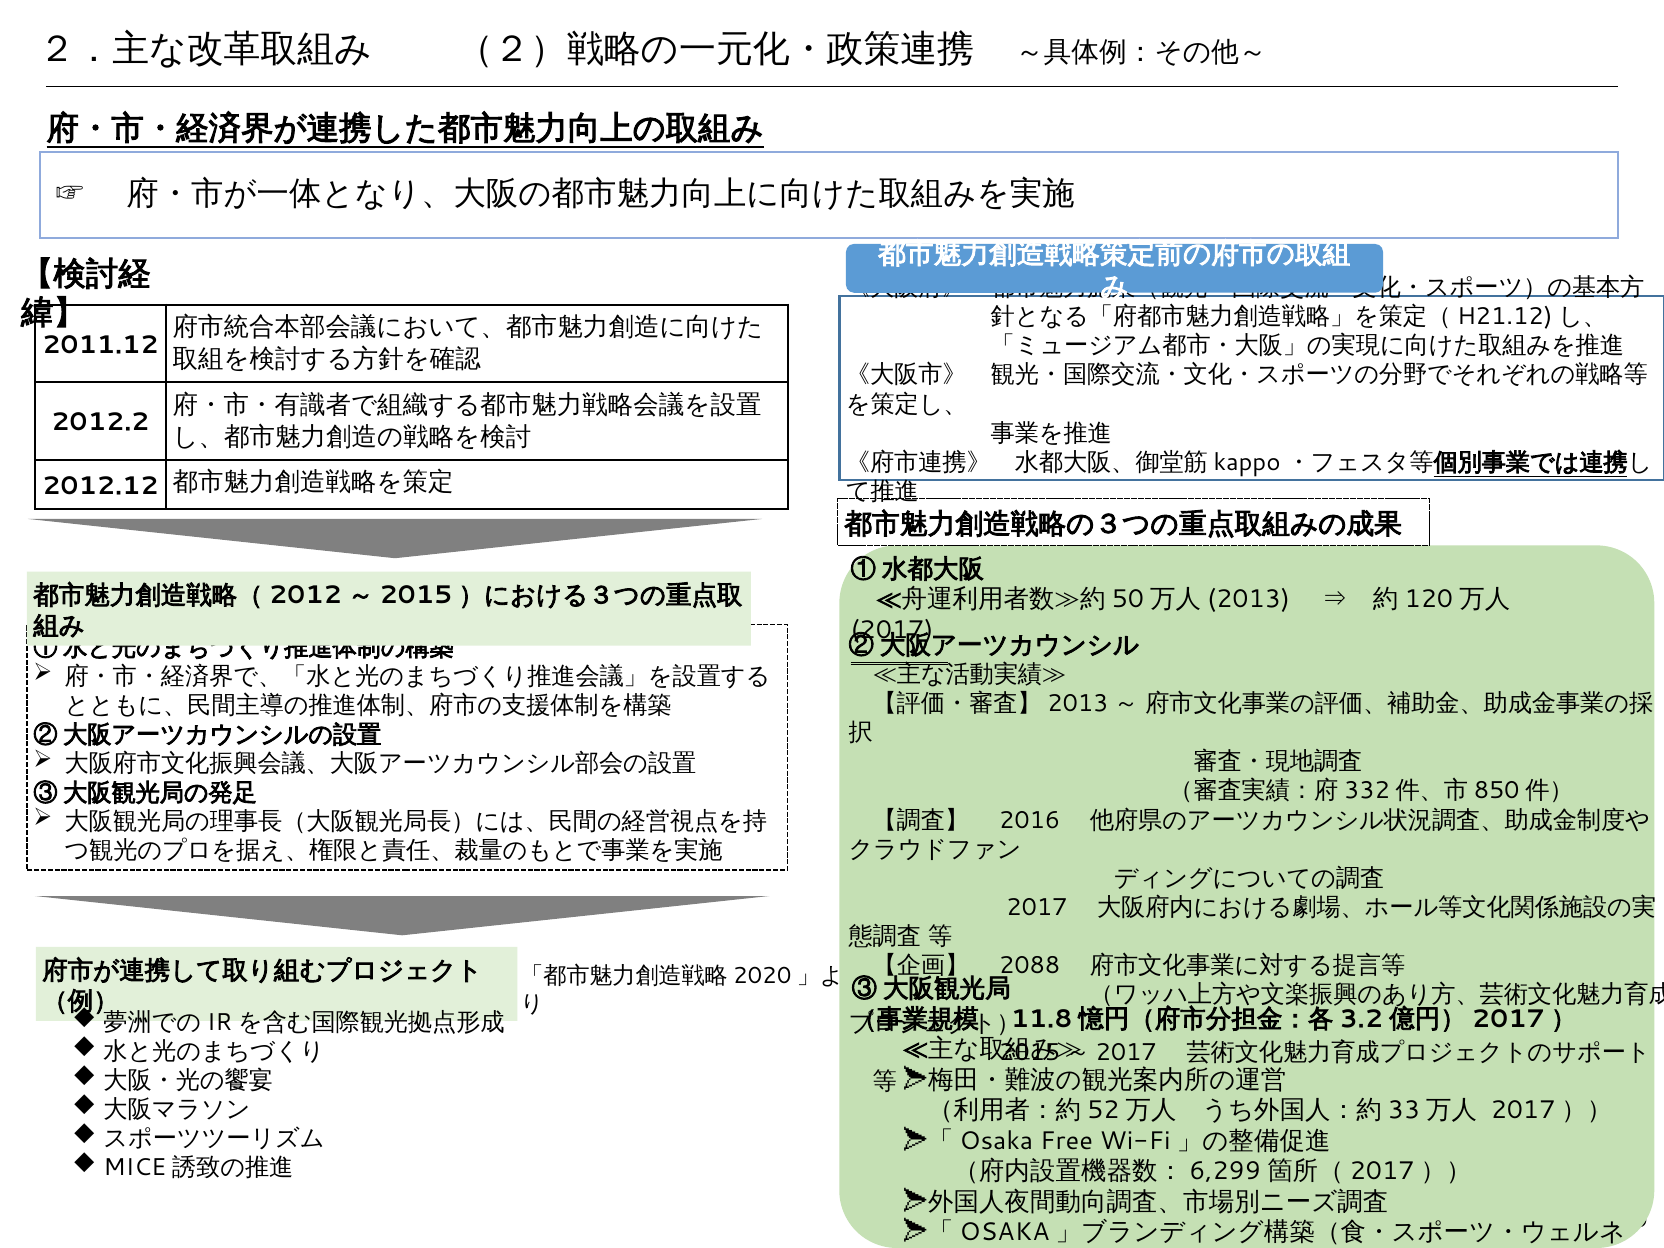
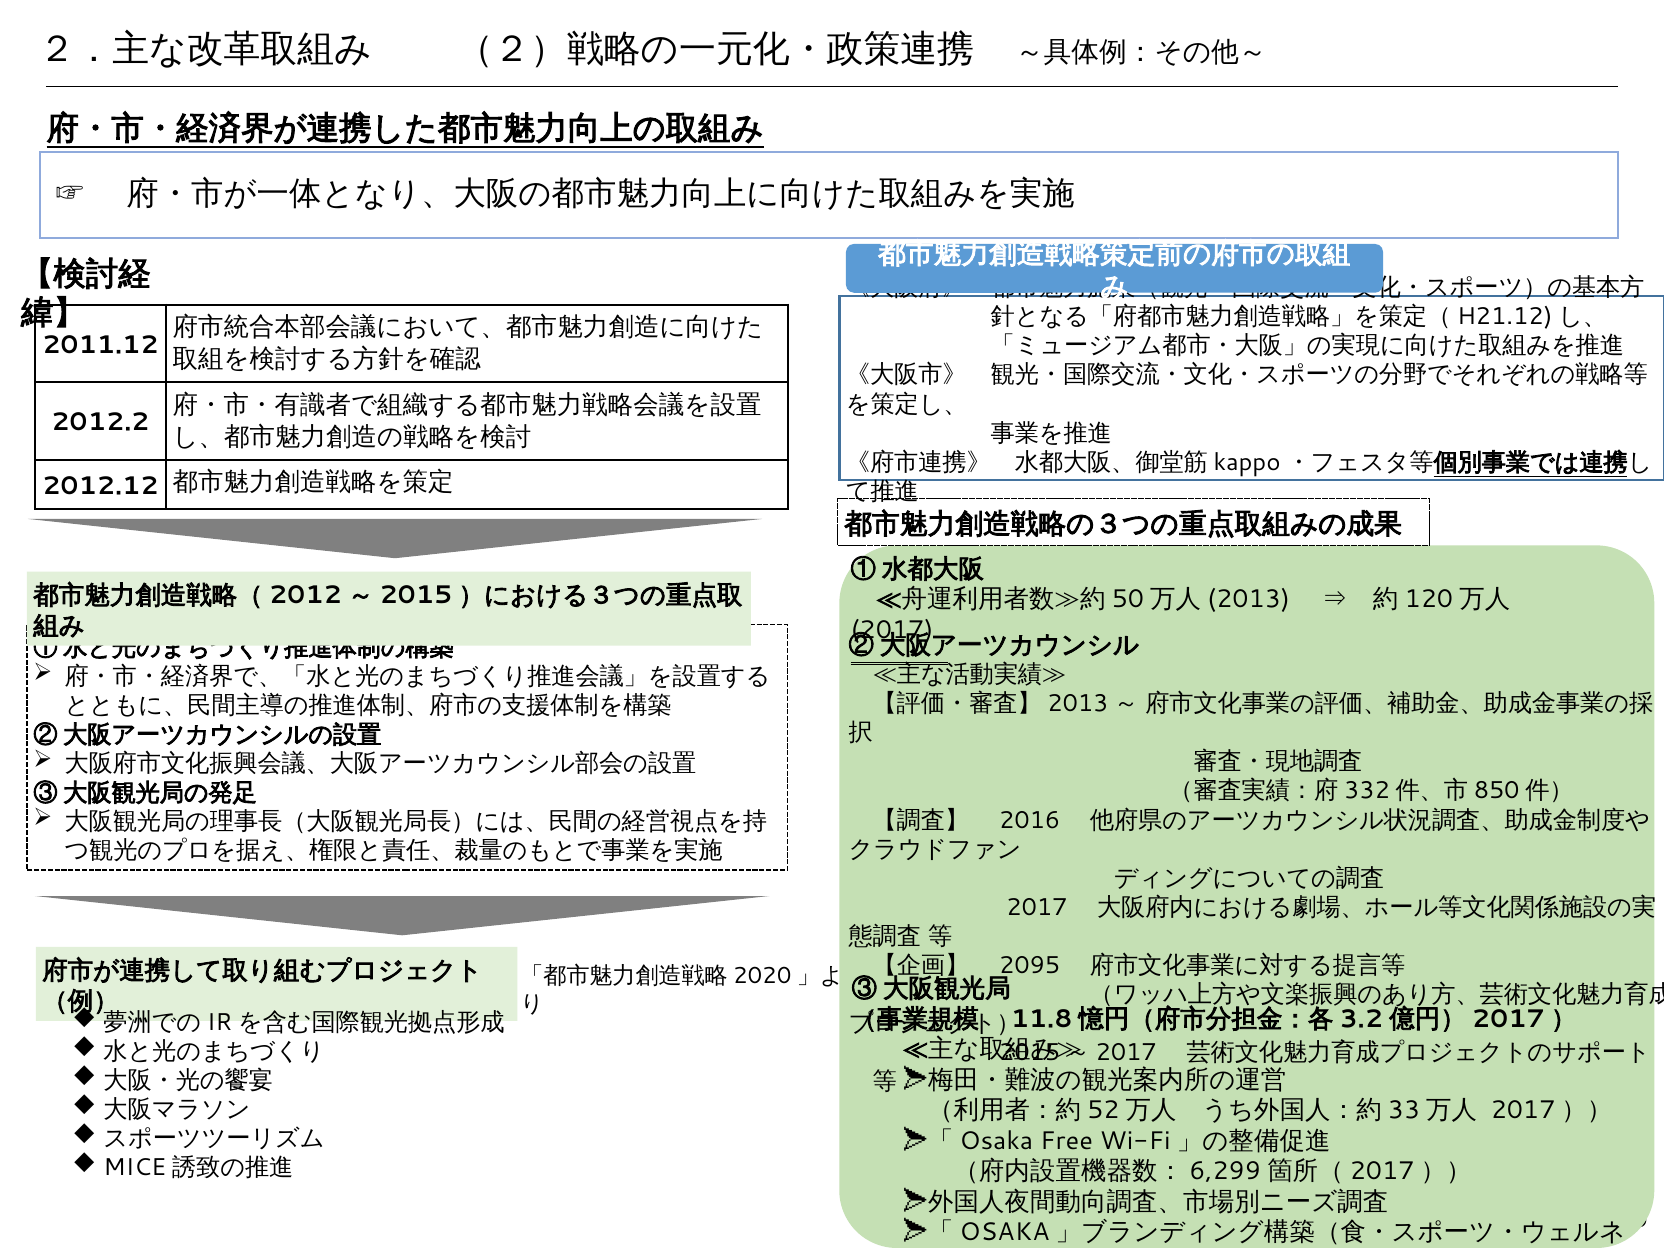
2088: 2088 -> 2095
